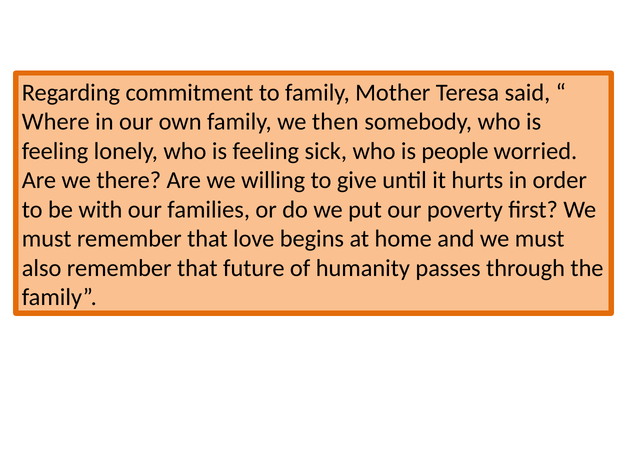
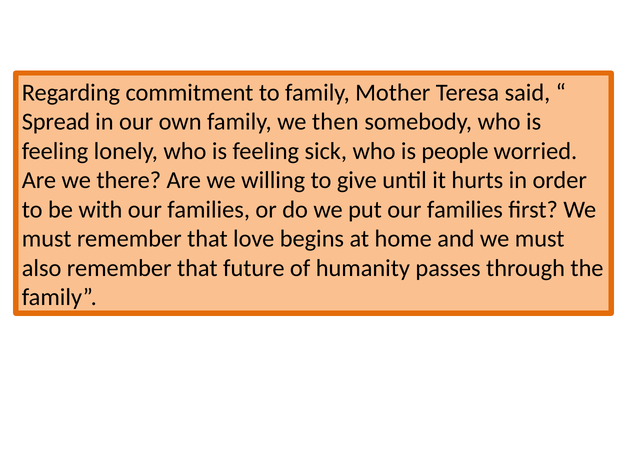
Where: Where -> Spread
put our poverty: poverty -> families
